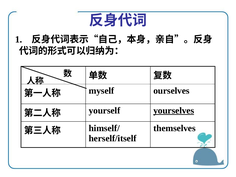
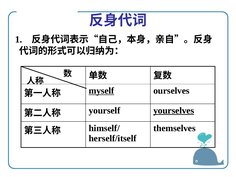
myself underline: none -> present
